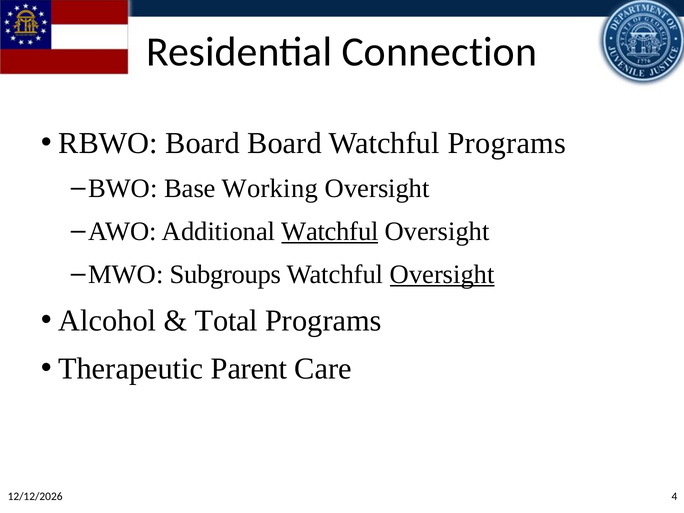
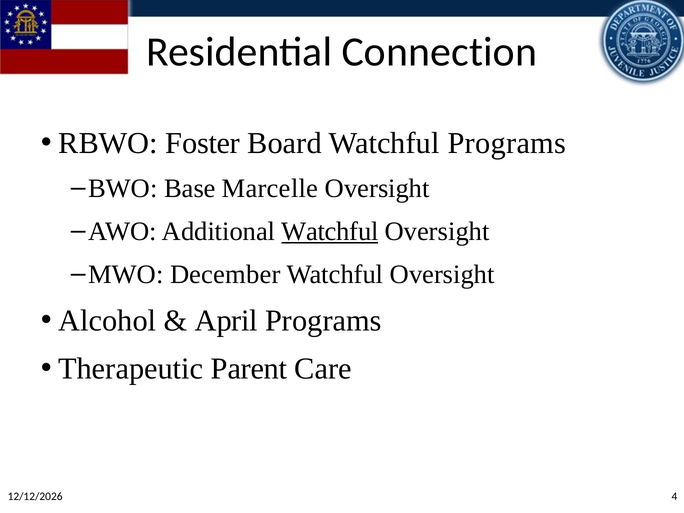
RBWO Board: Board -> Foster
Working: Working -> Marcelle
Subgroups: Subgroups -> December
Oversight at (442, 274) underline: present -> none
Total: Total -> April
